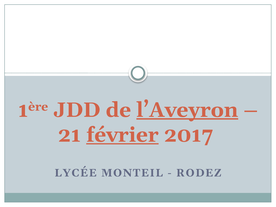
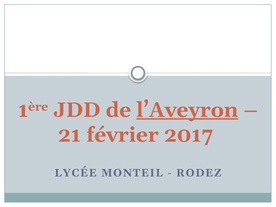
février underline: present -> none
